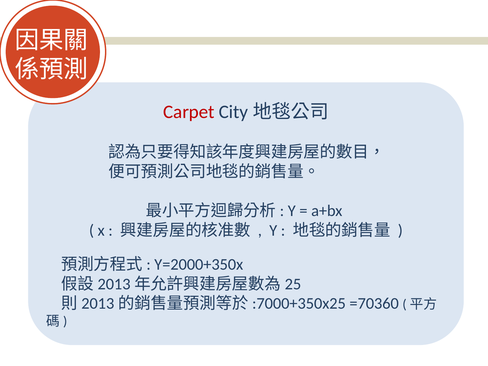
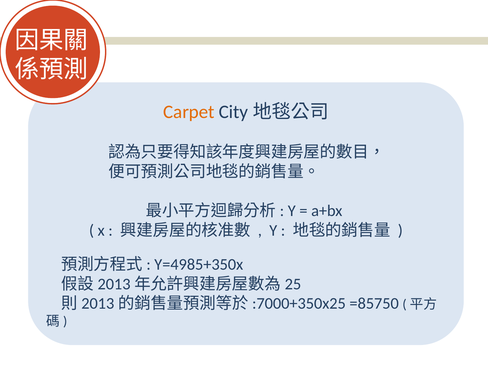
Carpet colour: red -> orange
Y=2000+350x: Y=2000+350x -> Y=4985+350x
=70360: =70360 -> =85750
